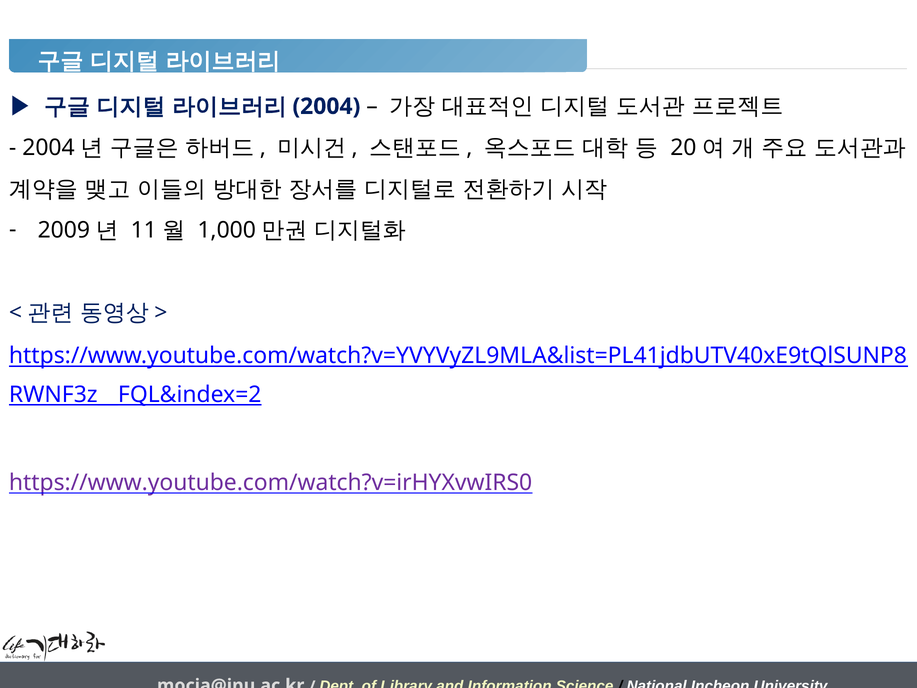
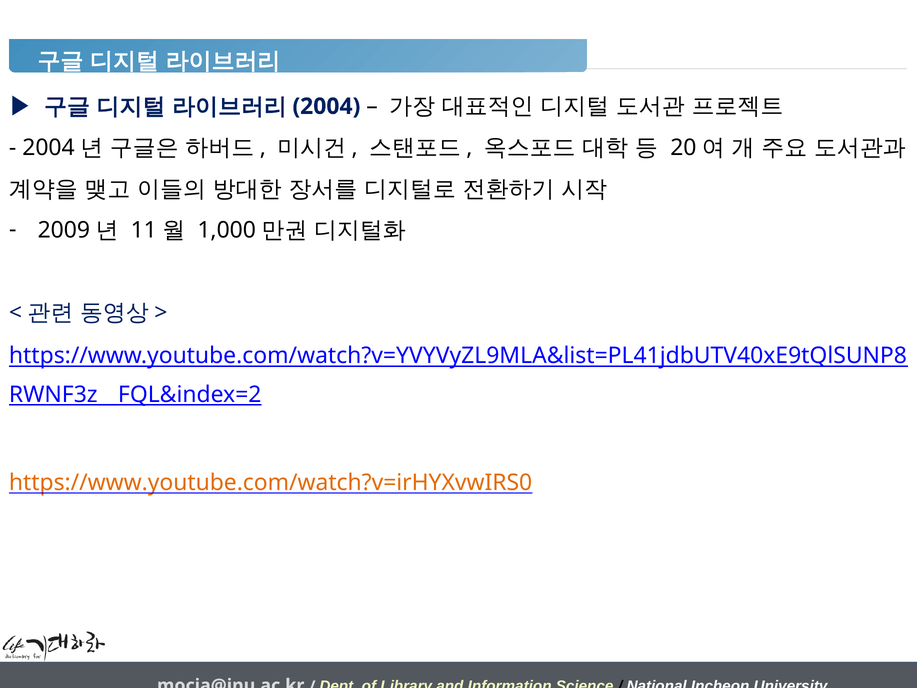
https://www.youtube.com/watch?v=irHYXvwIRS0 colour: purple -> orange
